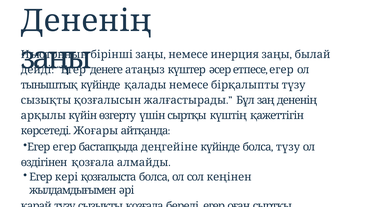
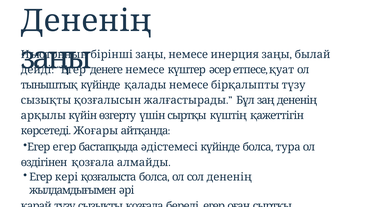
денеге атаңыз: атаңыз -> немесе
етпесе егер: егер -> қуат
деңгейіне: деңгейіне -> әдістемесі
болса түзу: түзу -> тура
сол кеңінен: кеңінен -> дененің
